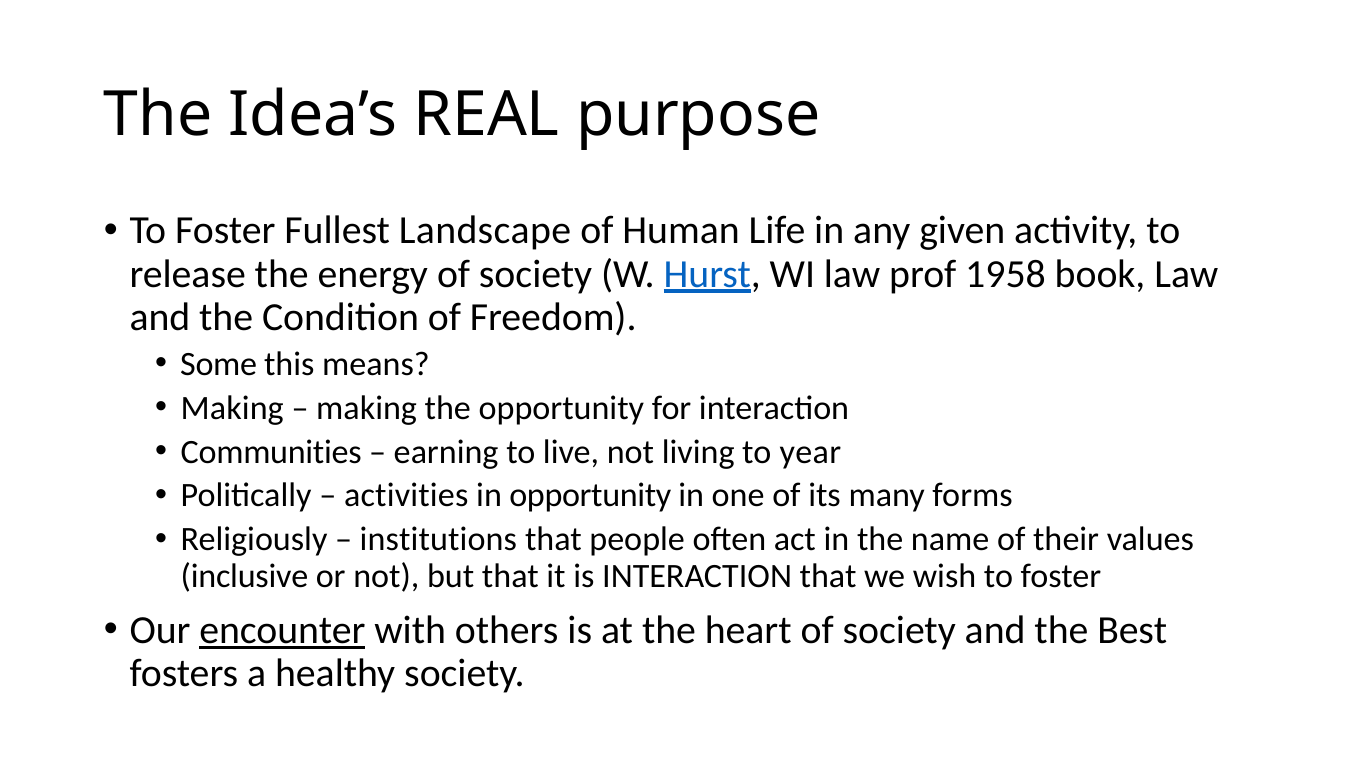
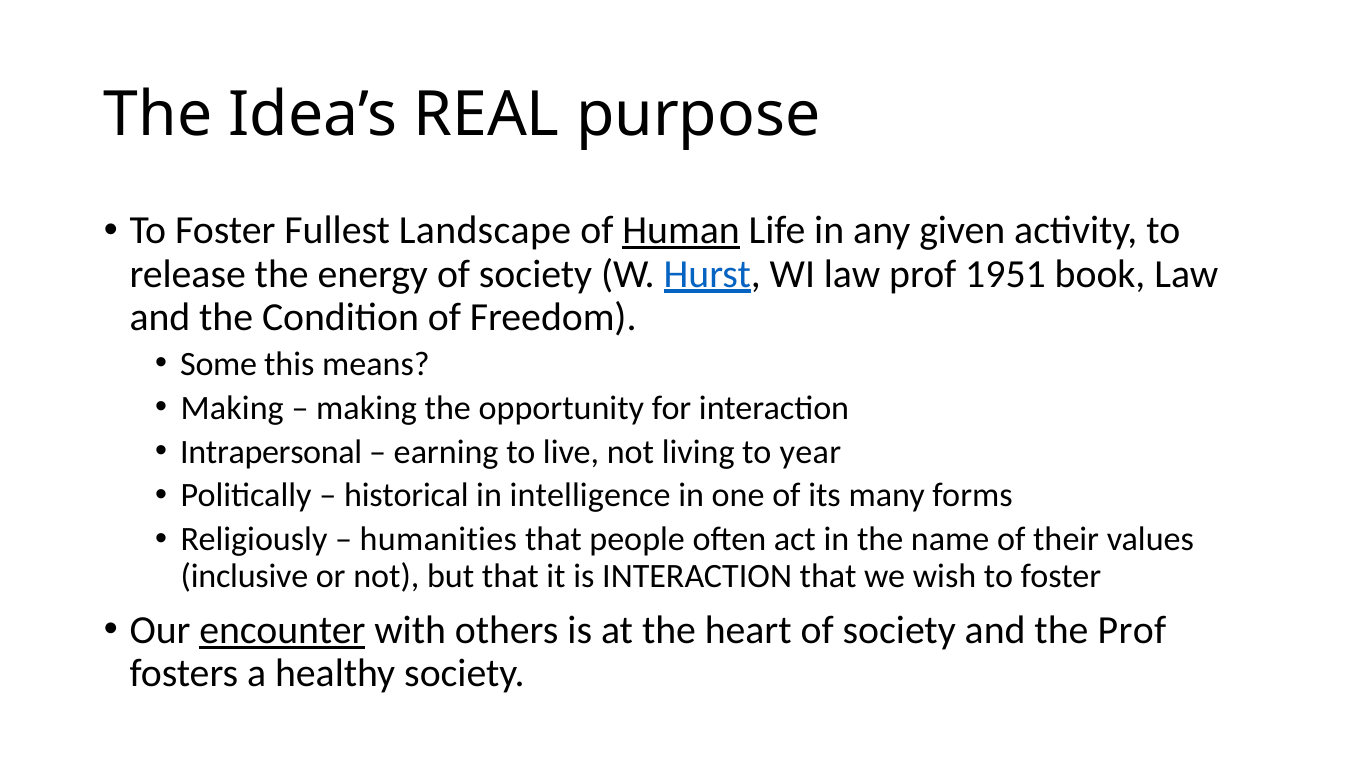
Human underline: none -> present
1958: 1958 -> 1951
Communities: Communities -> Intrapersonal
activities: activities -> historical
in opportunity: opportunity -> intelligence
institutions: institutions -> humanities
the Best: Best -> Prof
